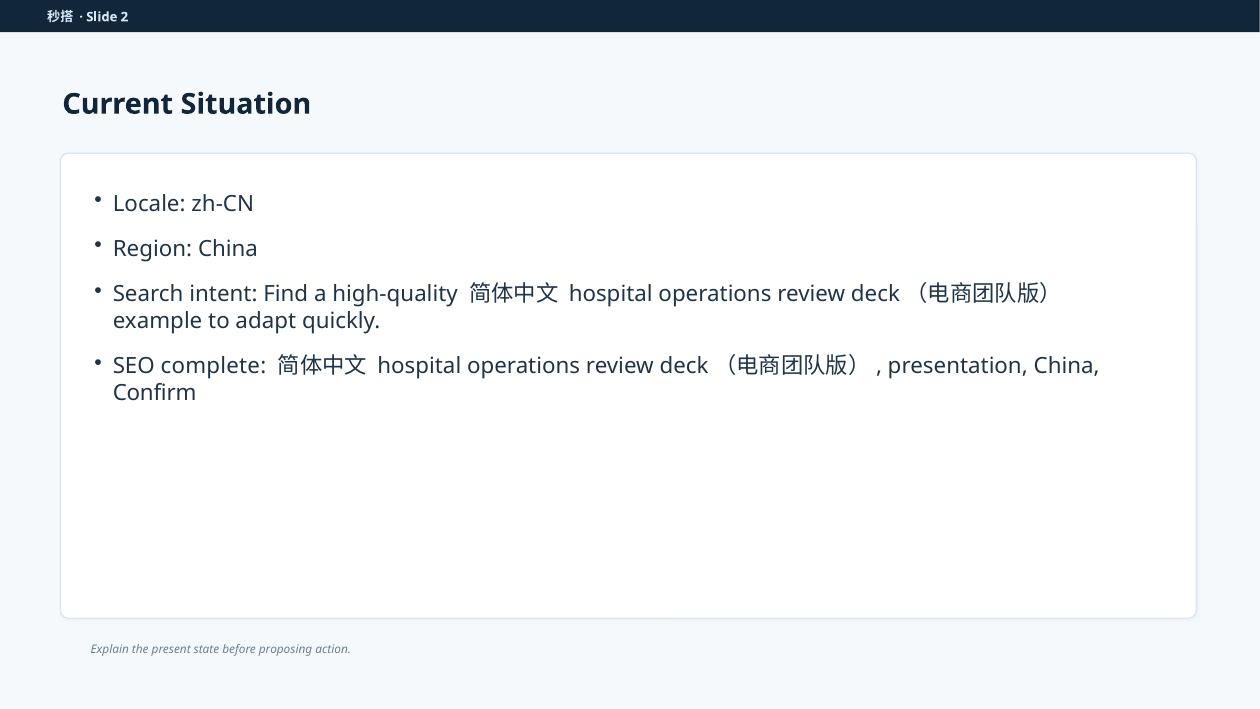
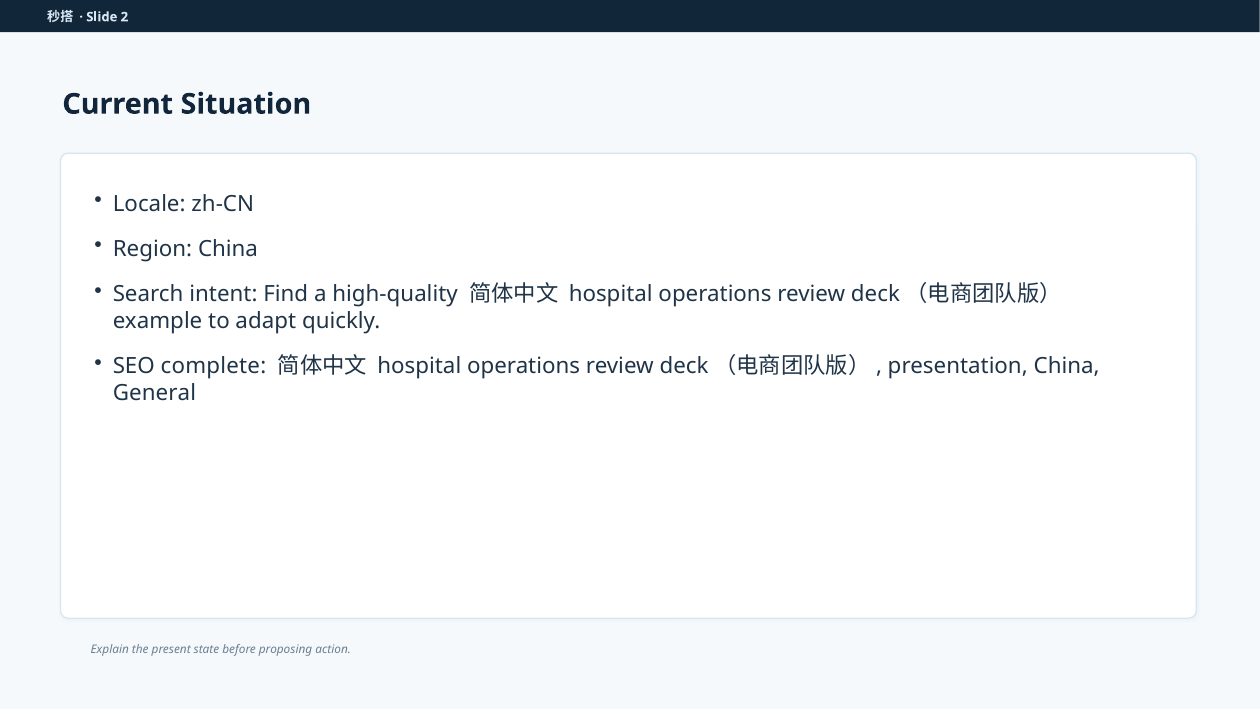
Confirm: Confirm -> General
